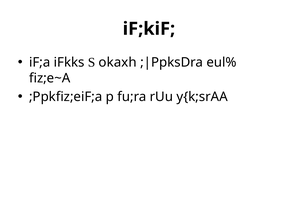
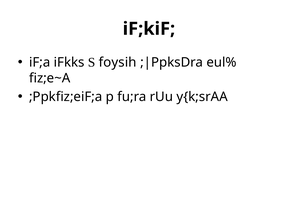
okaxh: okaxh -> foysih
